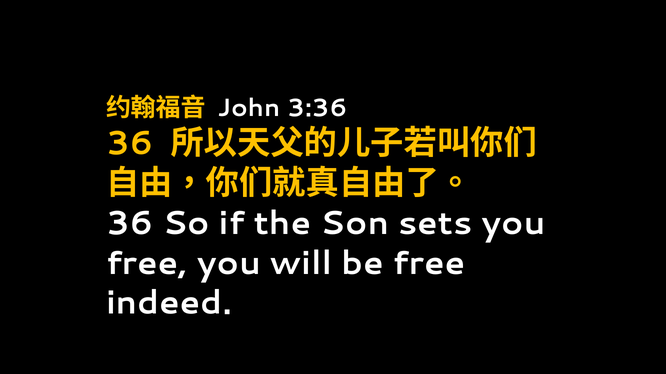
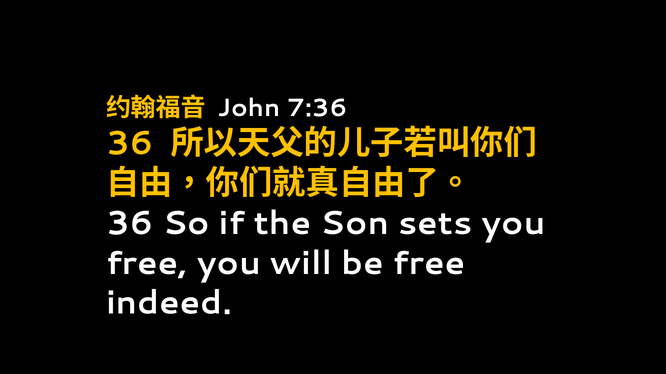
3:36: 3:36 -> 7:36
